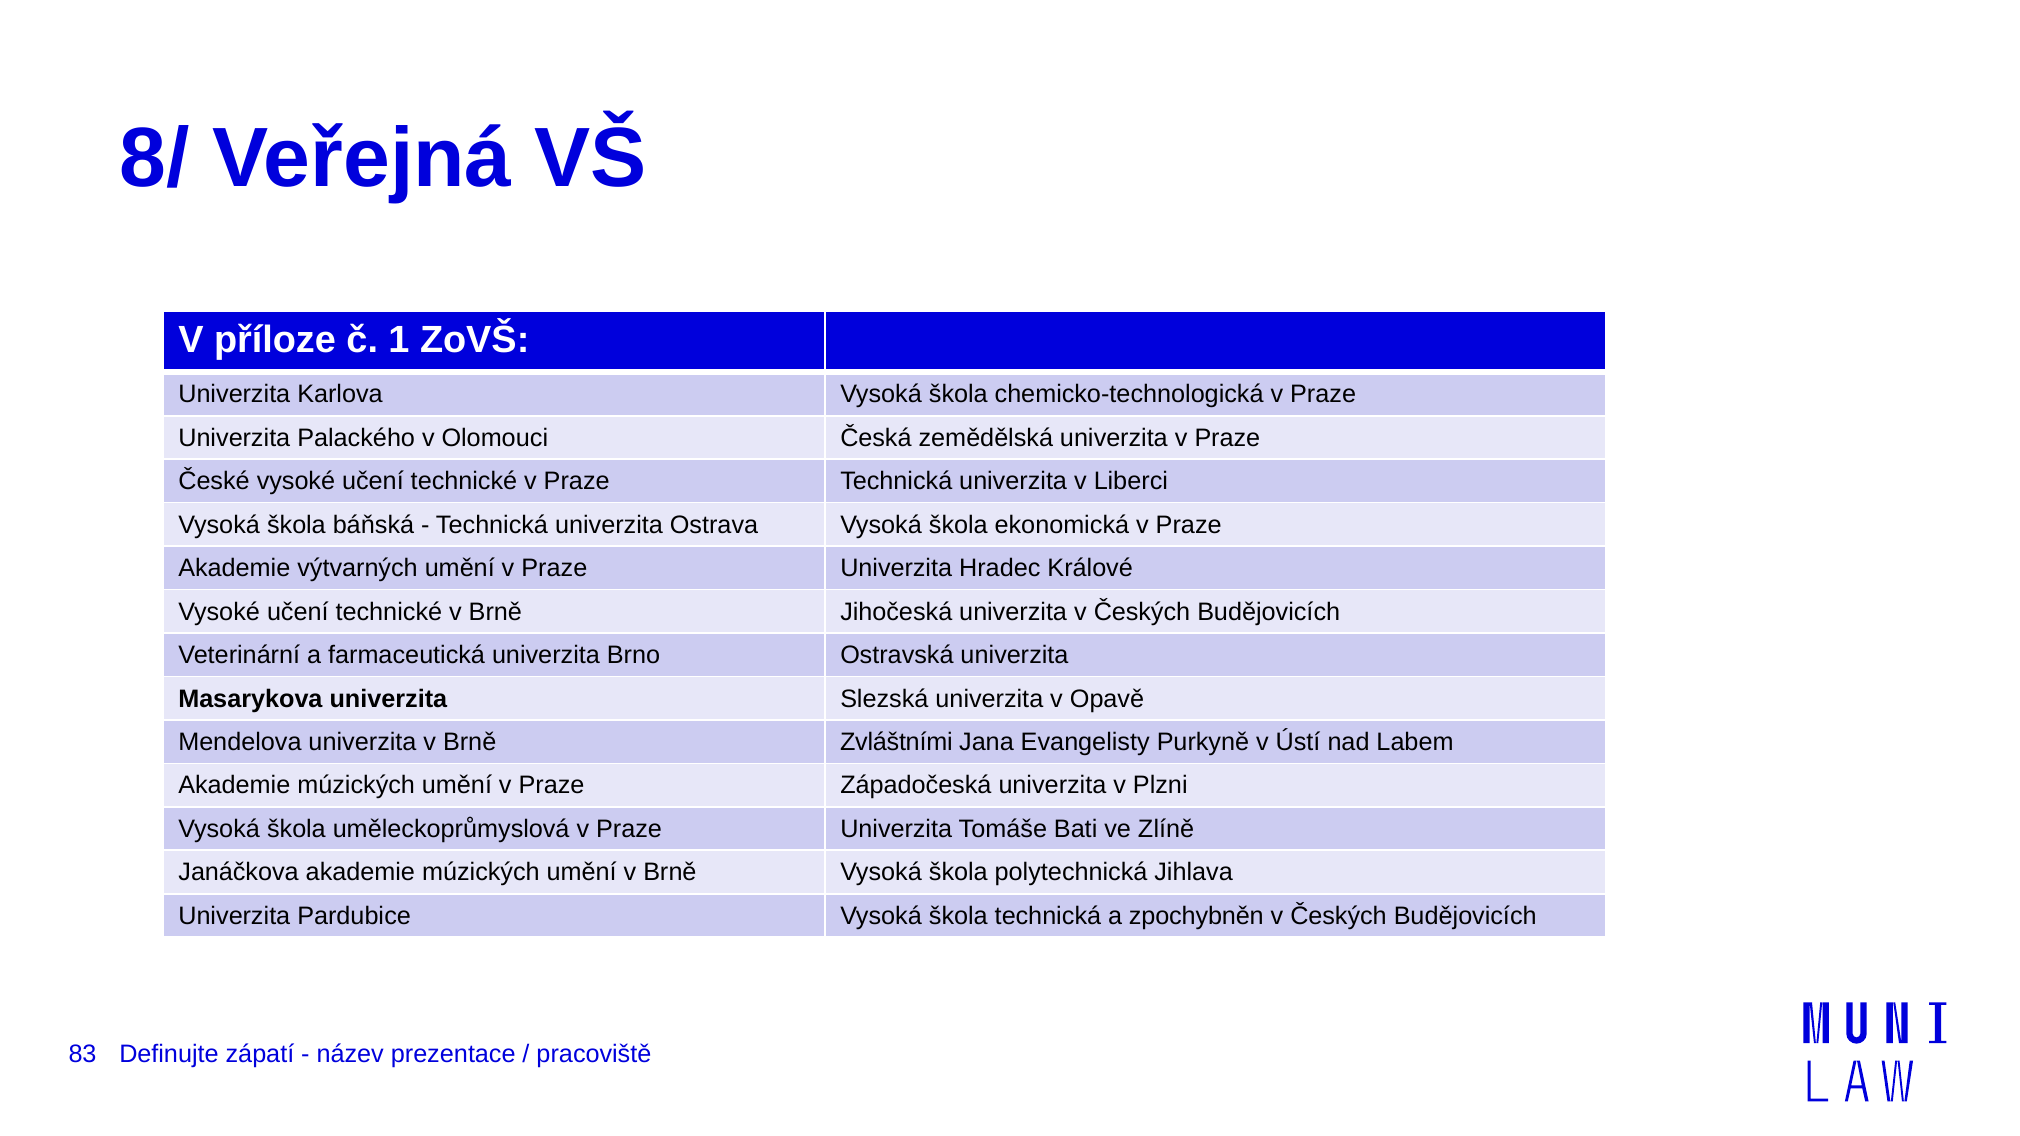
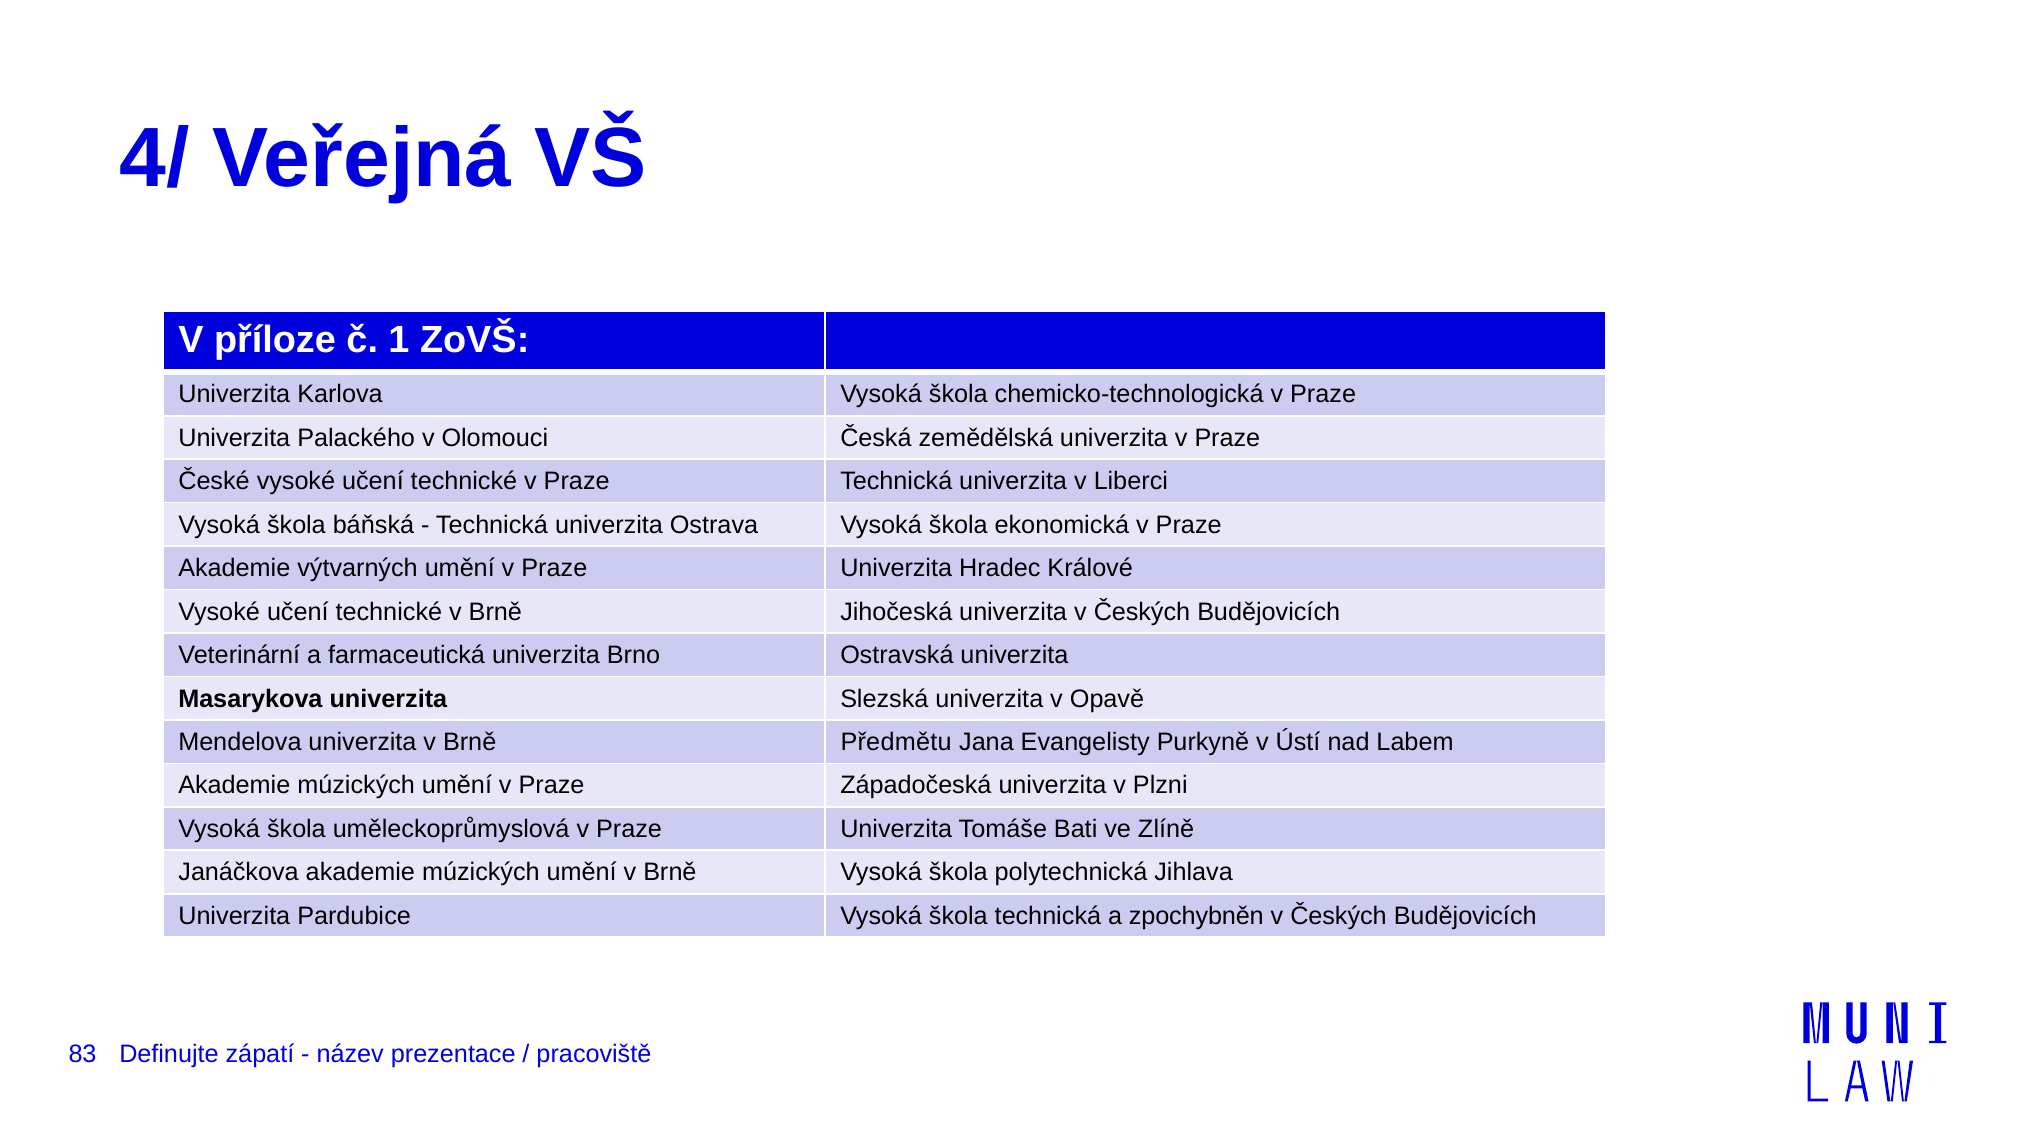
8/: 8/ -> 4/
Zvláštními: Zvláštními -> Předmětu
